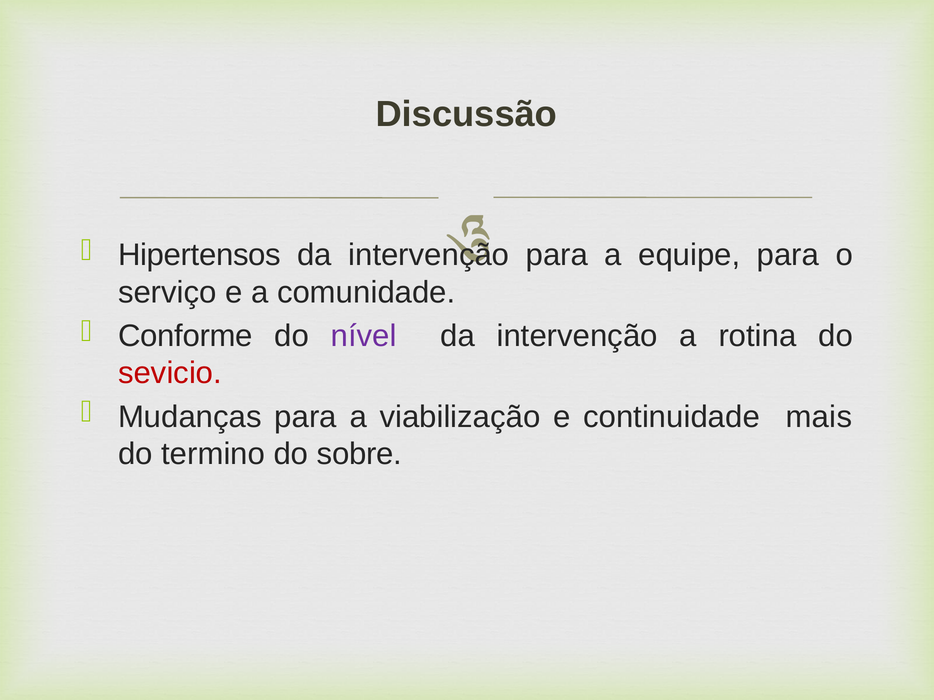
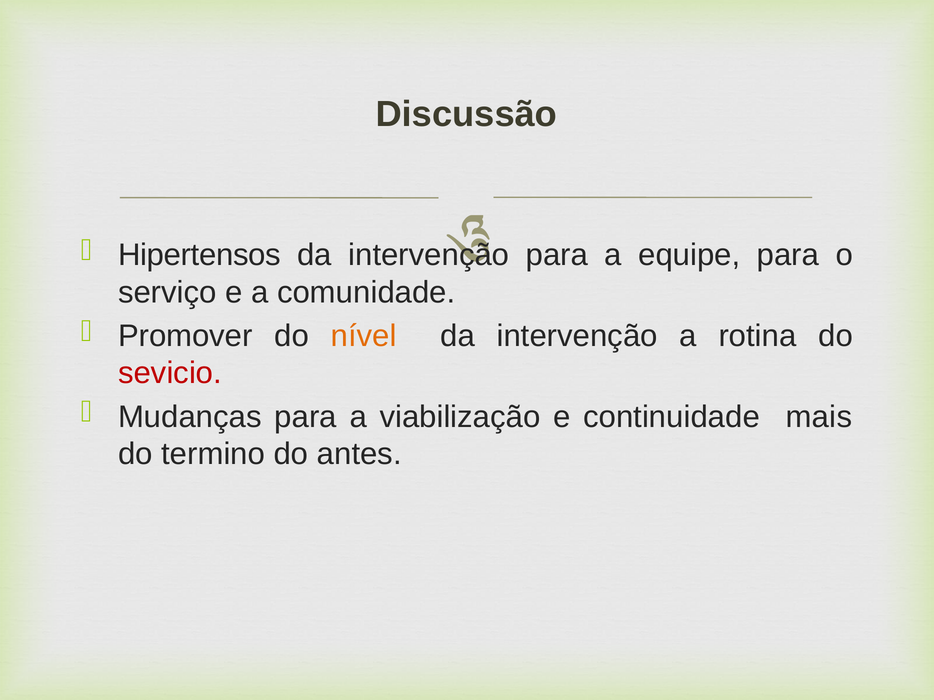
Conforme: Conforme -> Promover
nível colour: purple -> orange
sobre: sobre -> antes
